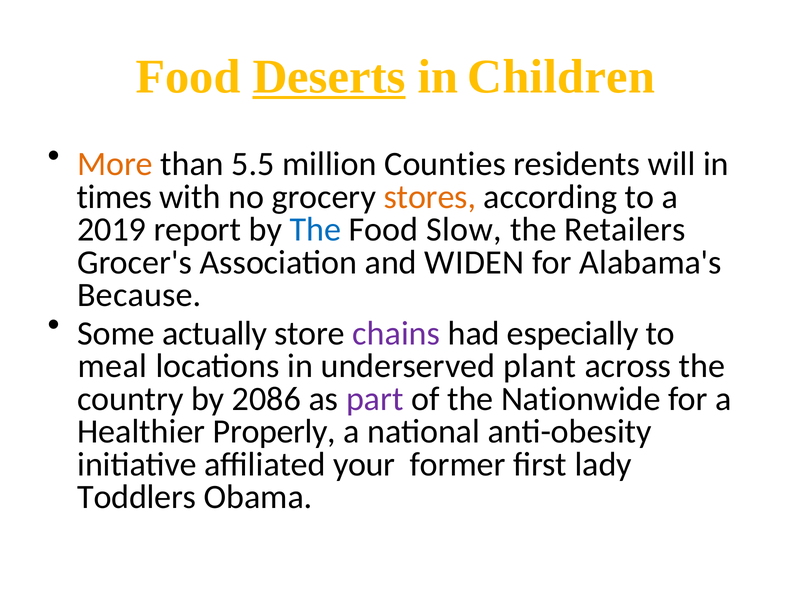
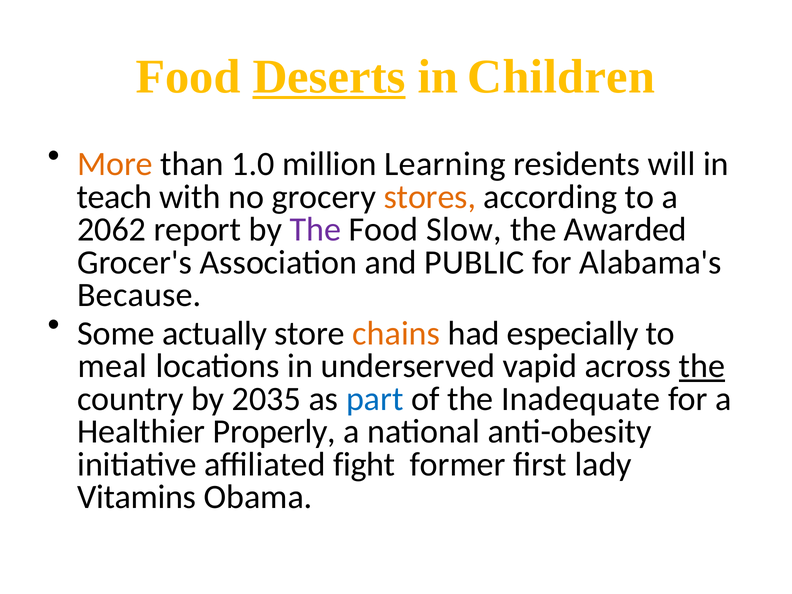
5.5: 5.5 -> 1.0
Counties: Counties -> Learning
times: times -> teach
2019: 2019 -> 2062
The at (315, 230) colour: blue -> purple
Retailers: Retailers -> Awarded
WIDEN: WIDEN -> PUBLIC
chains colour: purple -> orange
plant: plant -> vapid
the at (702, 366) underline: none -> present
2086: 2086 -> 2035
part colour: purple -> blue
Nationwide: Nationwide -> Inadequate
your: your -> fight
Toddlers: Toddlers -> Vitamins
